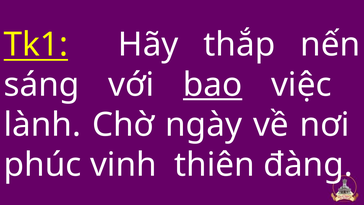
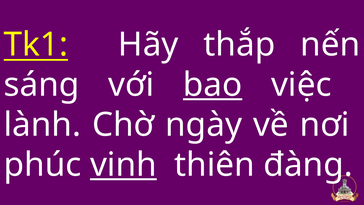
vinh underline: none -> present
